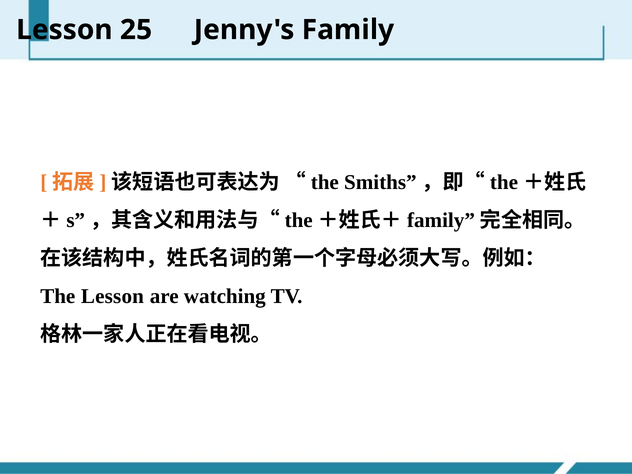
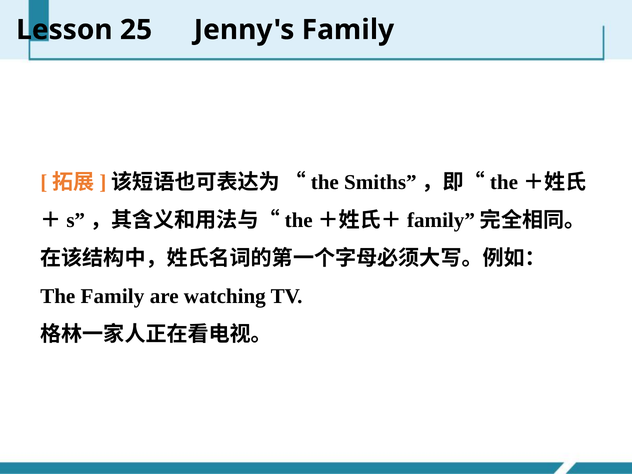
The Lesson: Lesson -> Family
